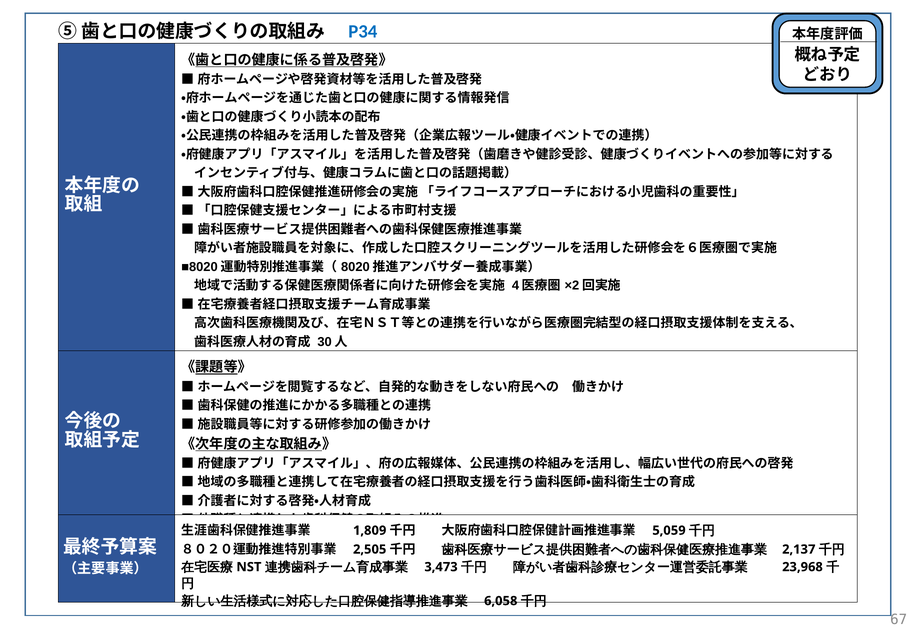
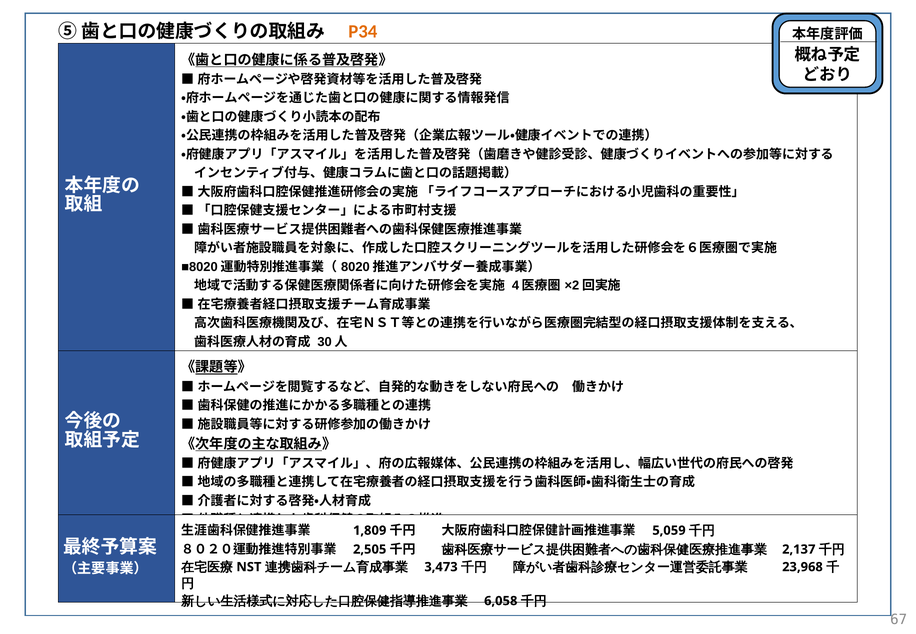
P34 colour: blue -> orange
